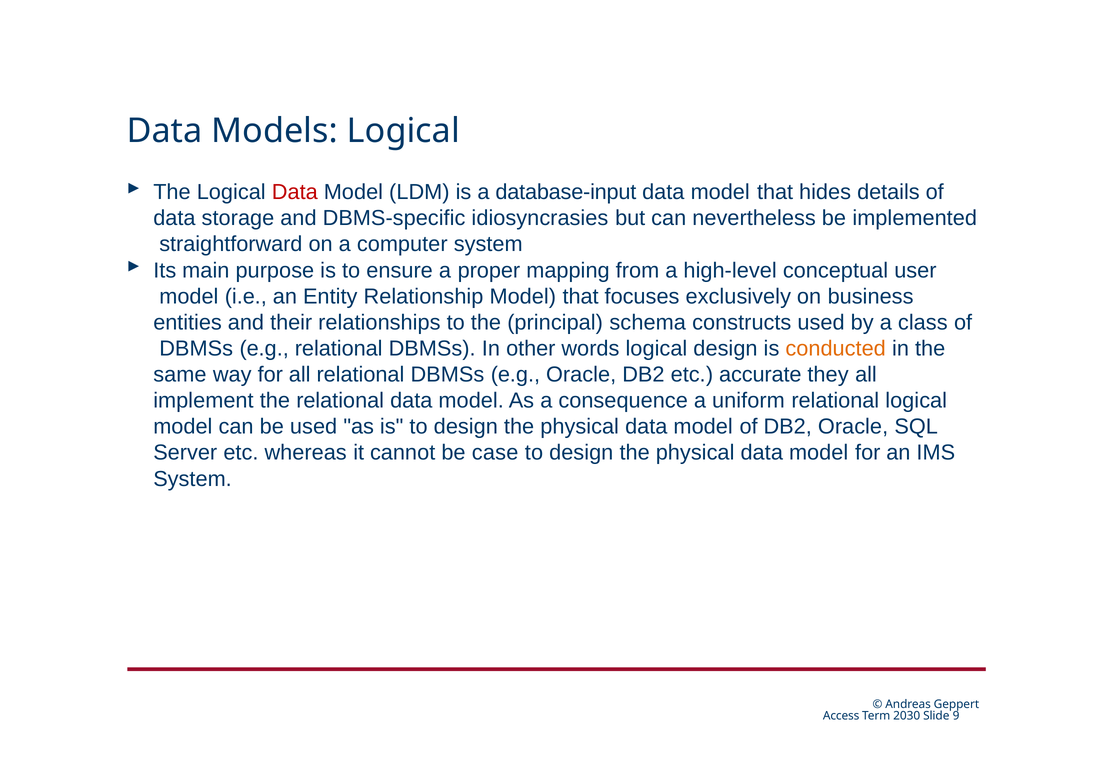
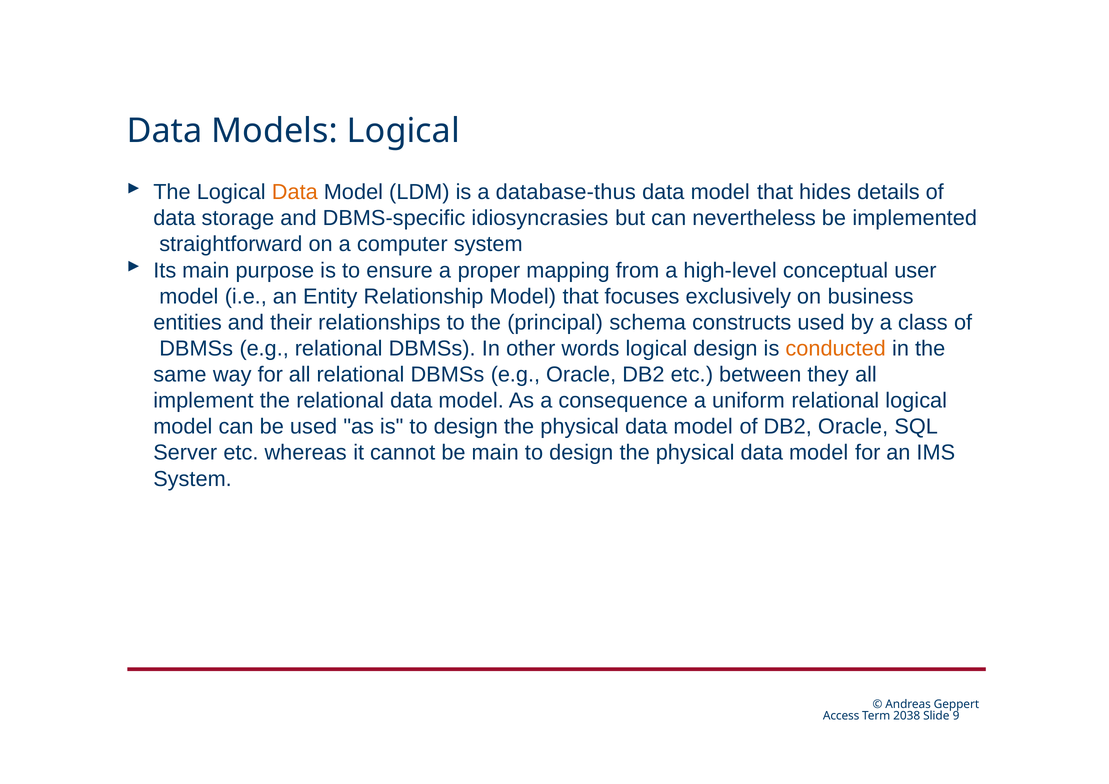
Data at (295, 192) colour: red -> orange
database-input: database-input -> database-thus
accurate: accurate -> between
be case: case -> main
2030: 2030 -> 2038
